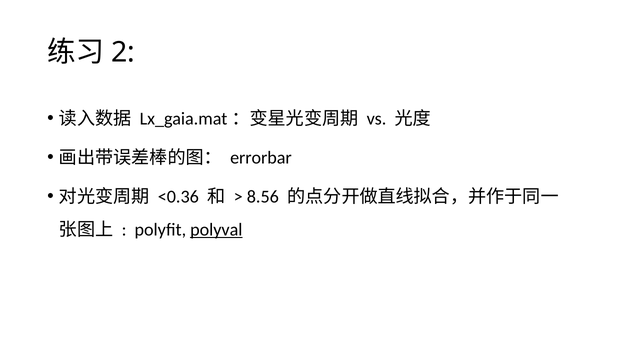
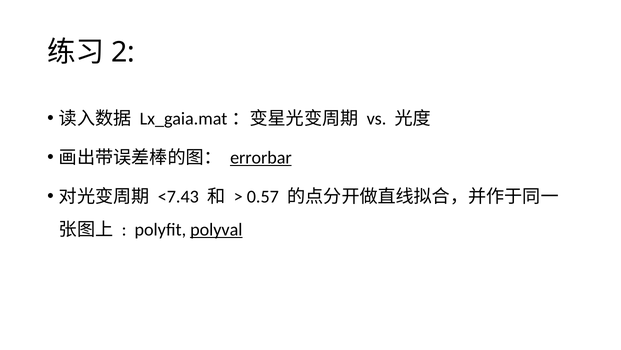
errorbar underline: none -> present
<0.36: <0.36 -> <7.43
8.56: 8.56 -> 0.57
